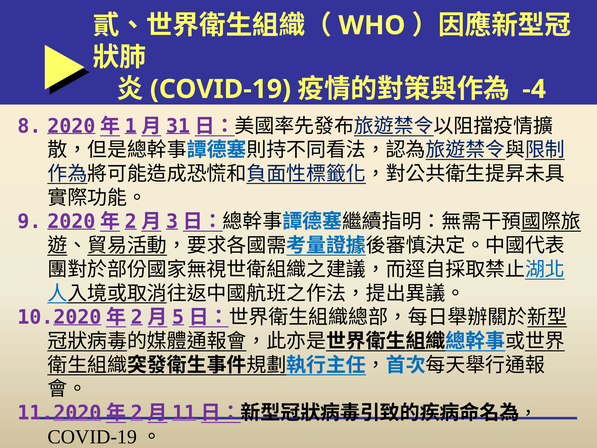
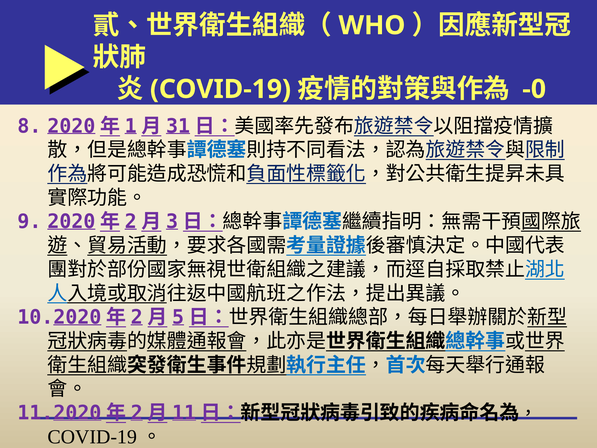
-4: -4 -> -0
